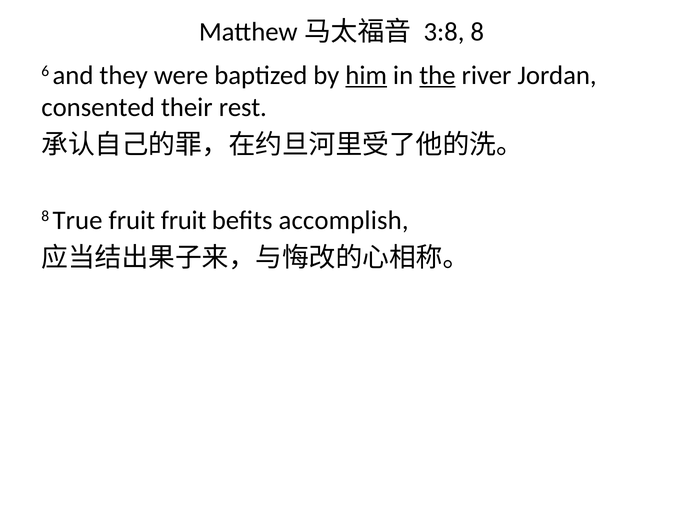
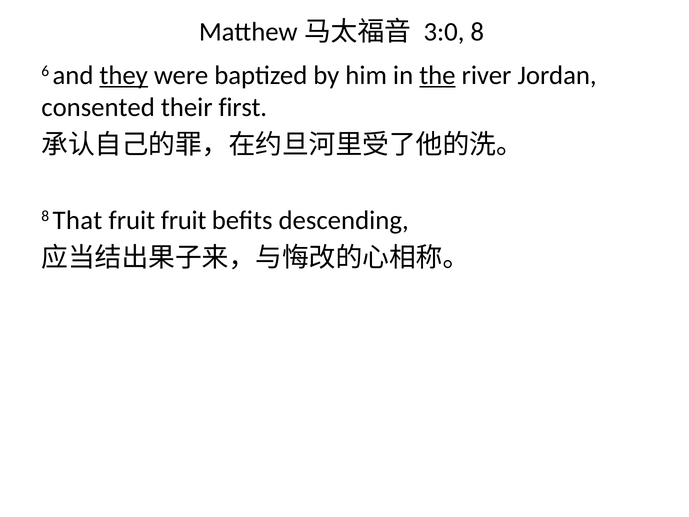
3:8: 3:8 -> 3:0
they underline: none -> present
him underline: present -> none
rest: rest -> first
True: True -> That
accomplish: accomplish -> descending
